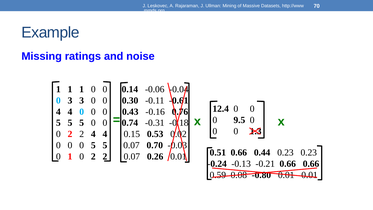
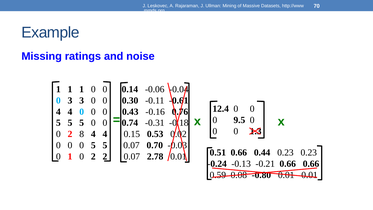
2 at (82, 134): 2 -> 8
0.26: 0.26 -> 2.78
